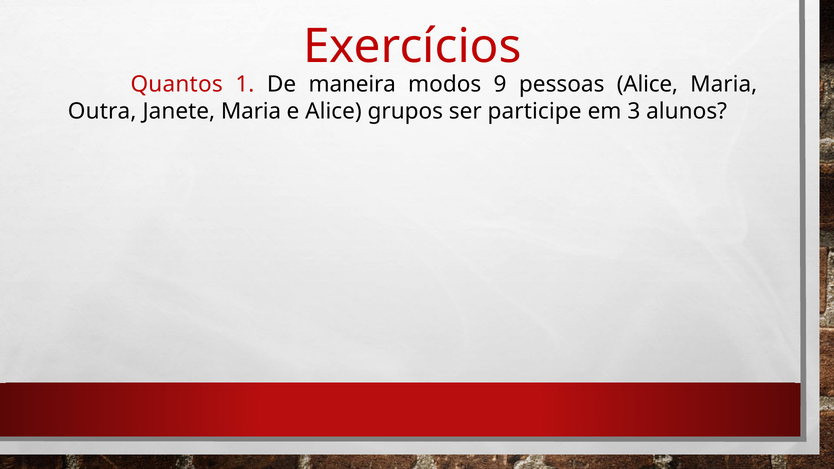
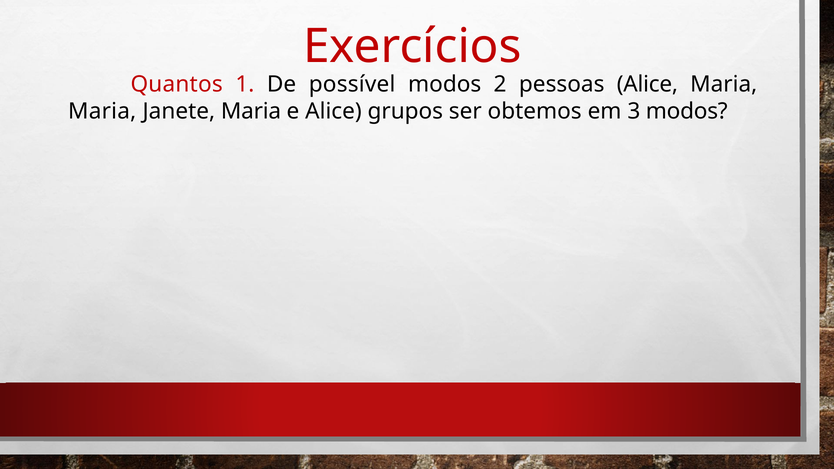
maneira: maneira -> possível
9: 9 -> 2
Outra at (102, 111): Outra -> Maria
participe: participe -> obtemos
3 alunos: alunos -> modos
